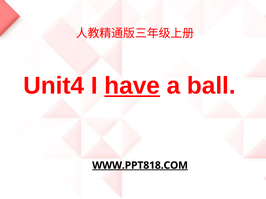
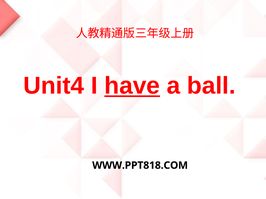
WWW.PPT818.COM underline: present -> none
